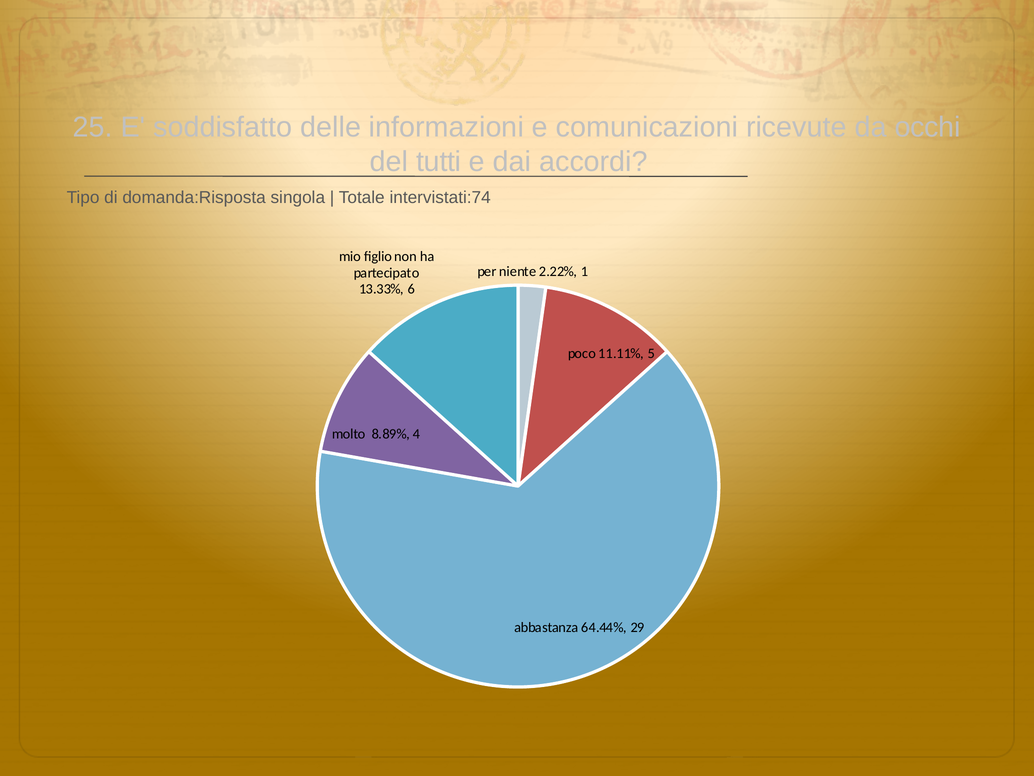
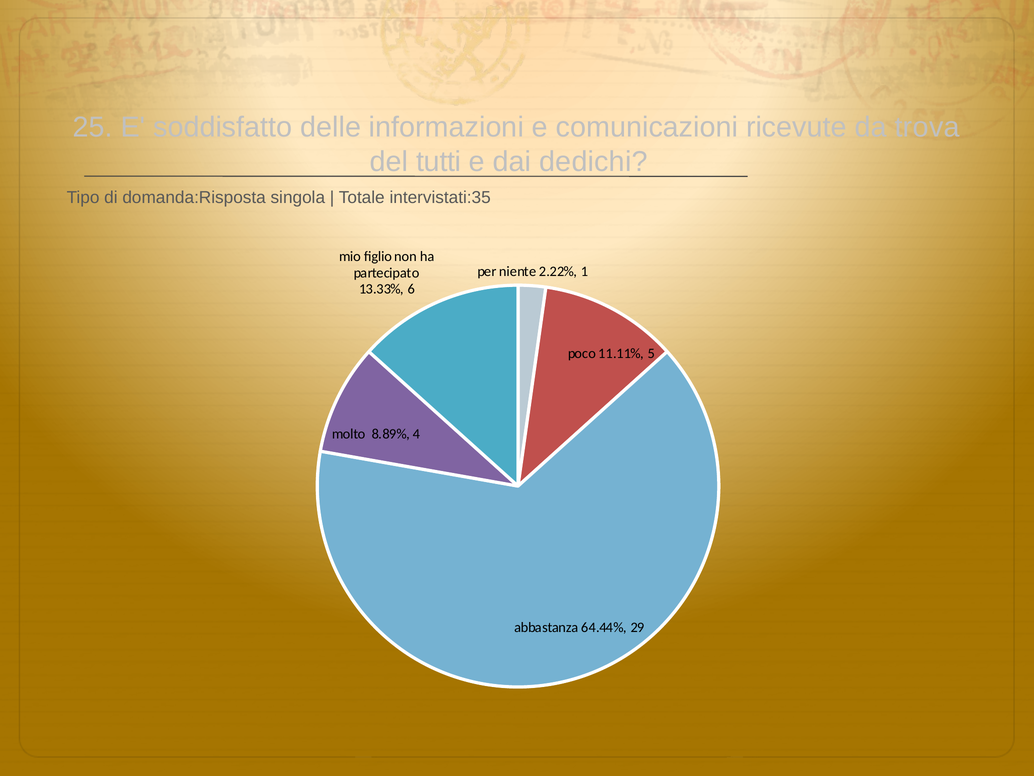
occhi: occhi -> trova
accordi: accordi -> dedichi
intervistati:74: intervistati:74 -> intervistati:35
